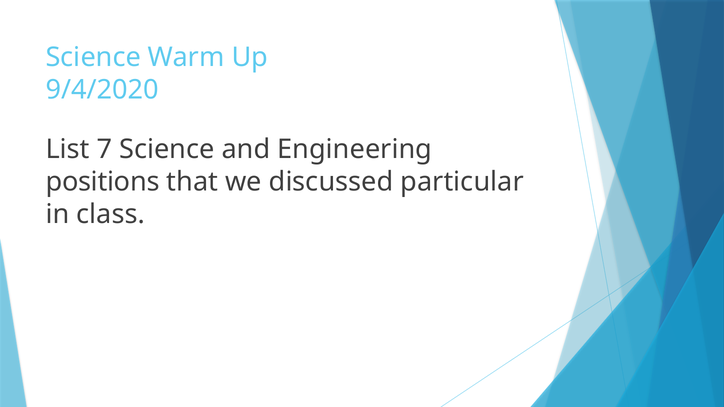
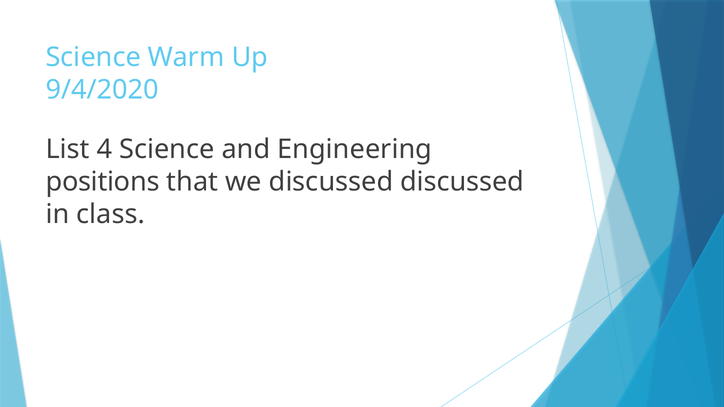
7: 7 -> 4
discussed particular: particular -> discussed
